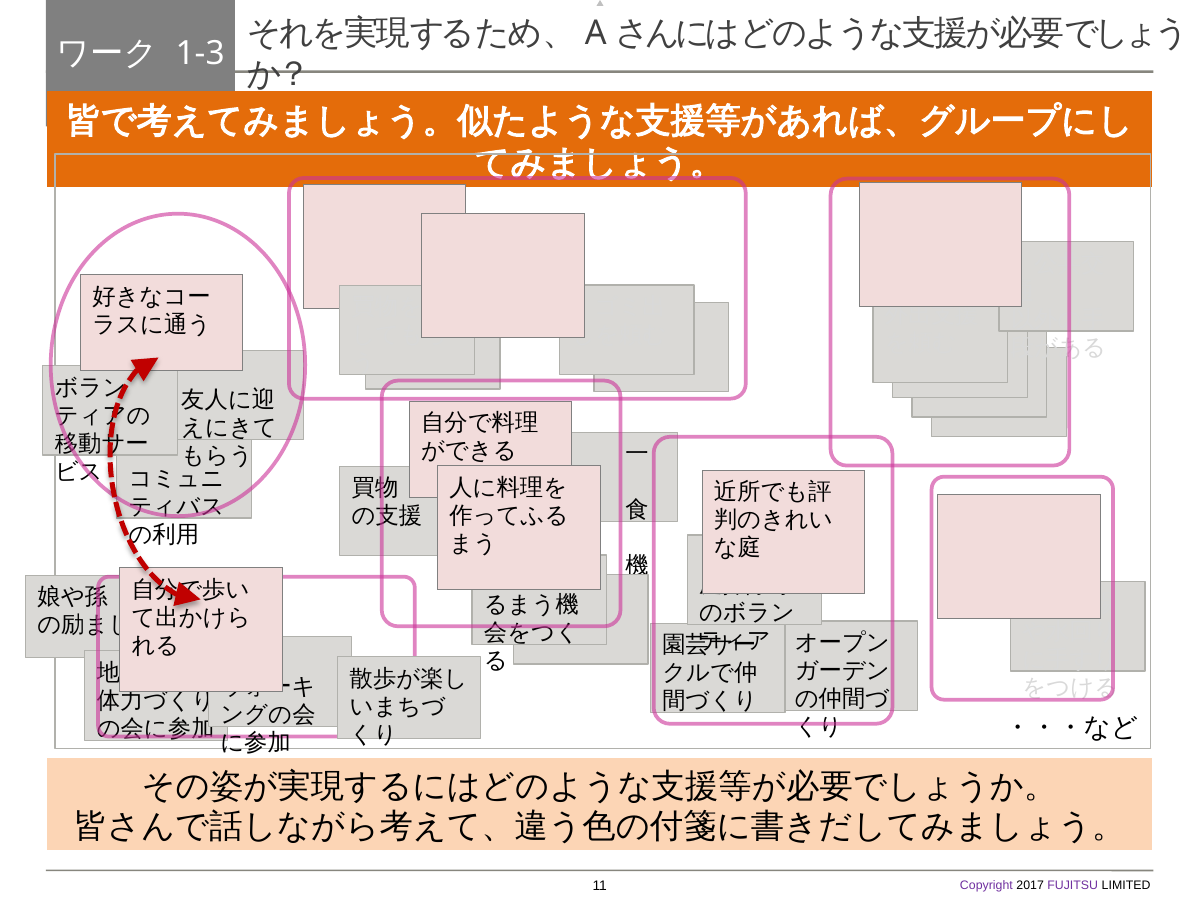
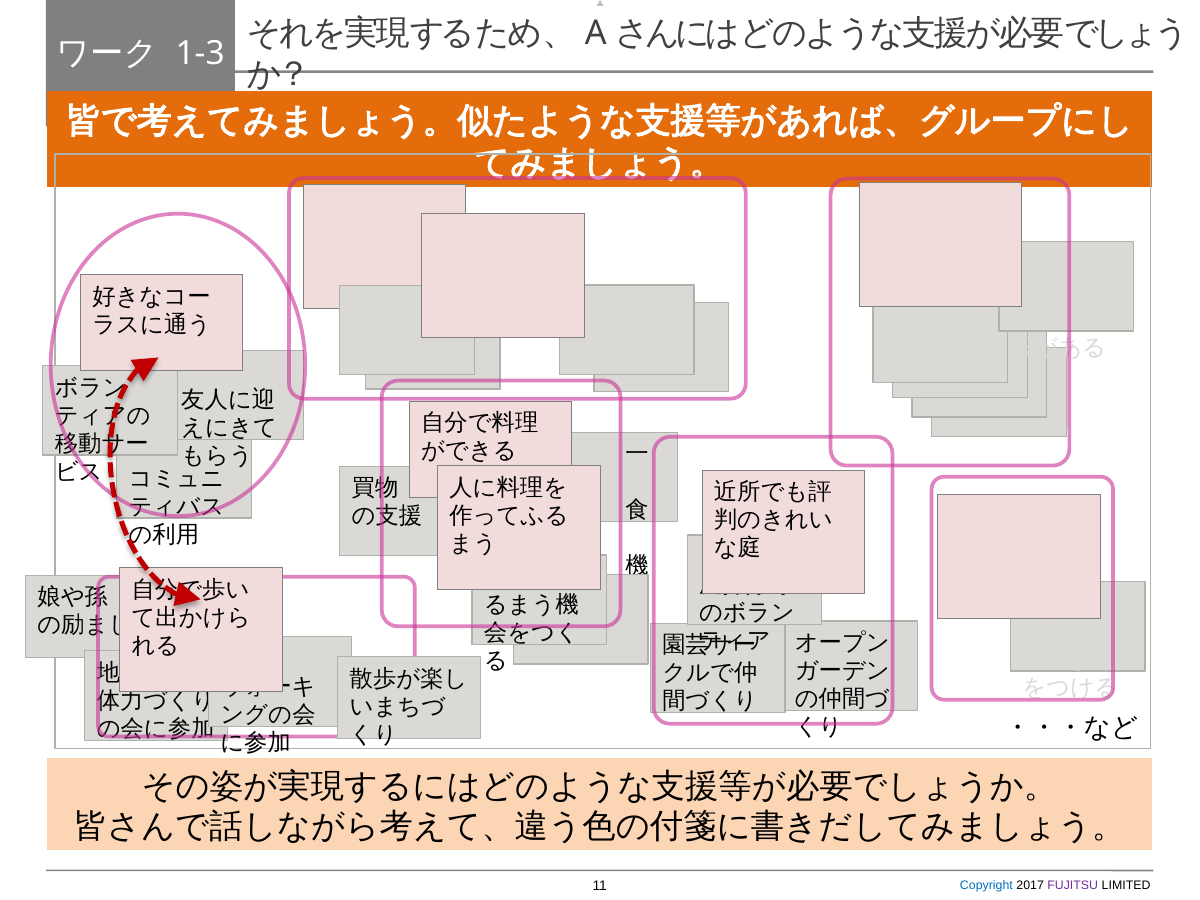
Copyright colour: purple -> blue
